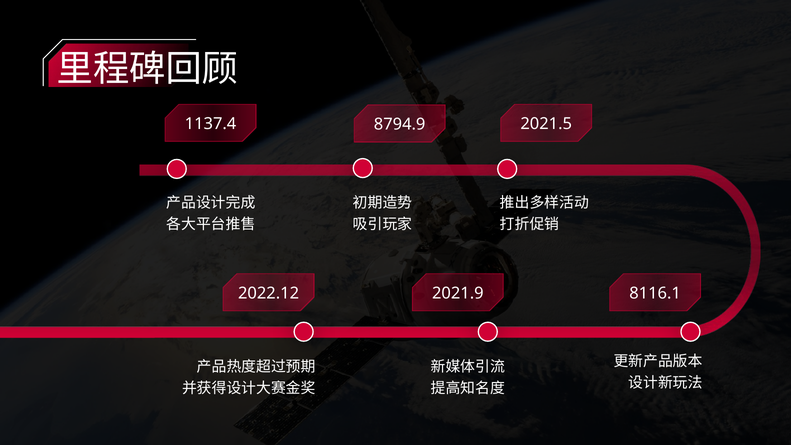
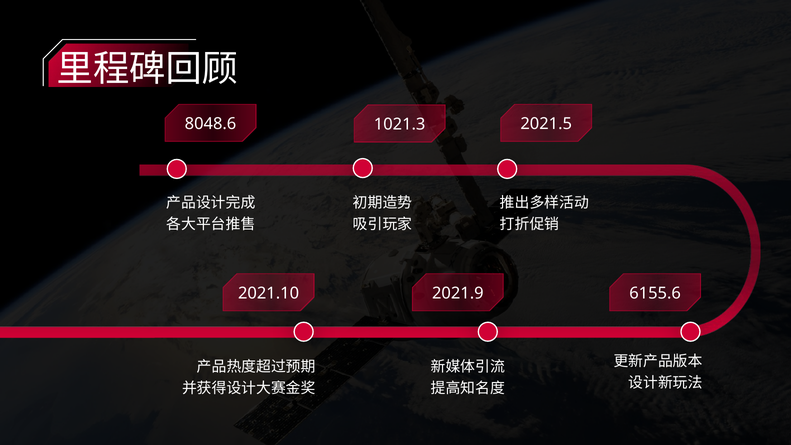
1137.4: 1137.4 -> 8048.6
8794.9: 8794.9 -> 1021.3
2022.12: 2022.12 -> 2021.10
8116.1: 8116.1 -> 6155.6
